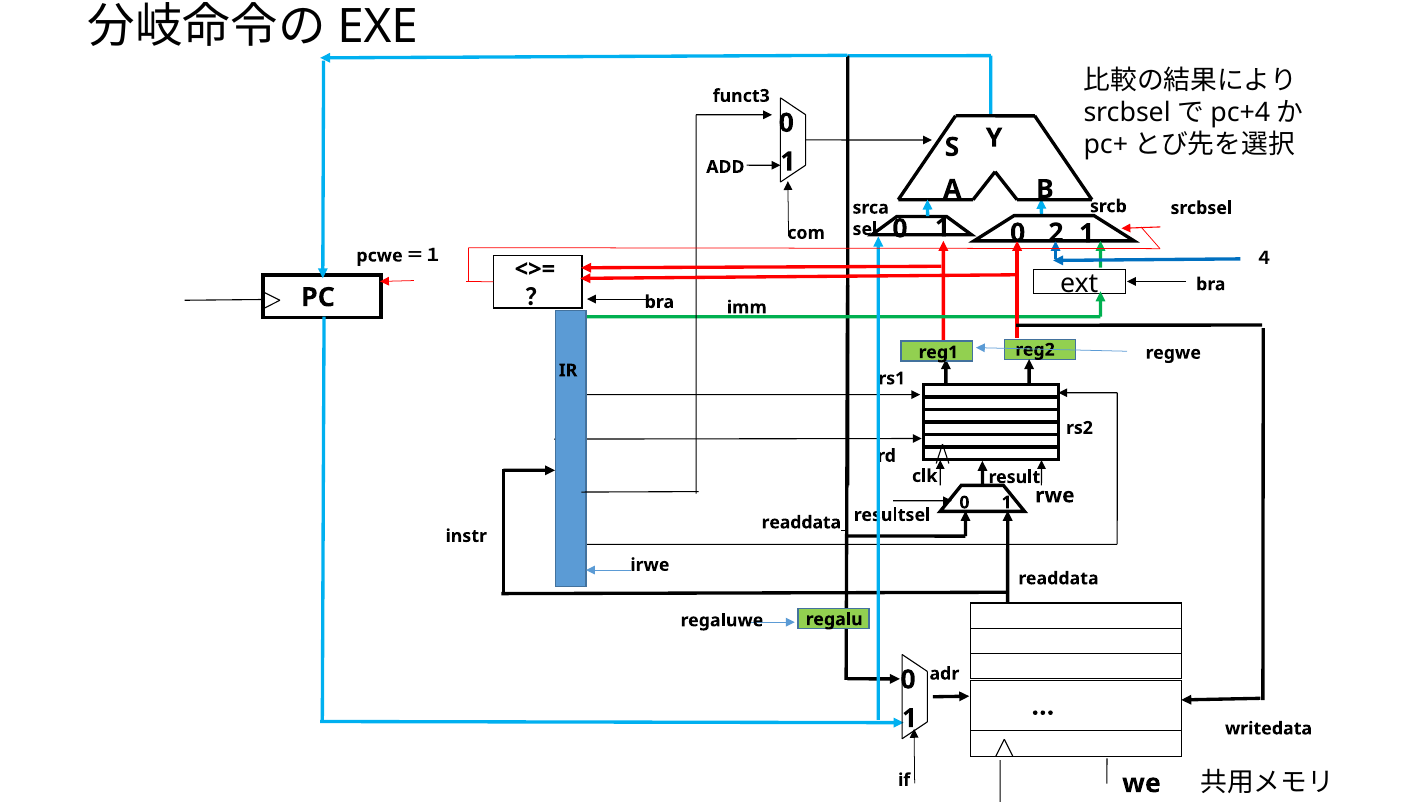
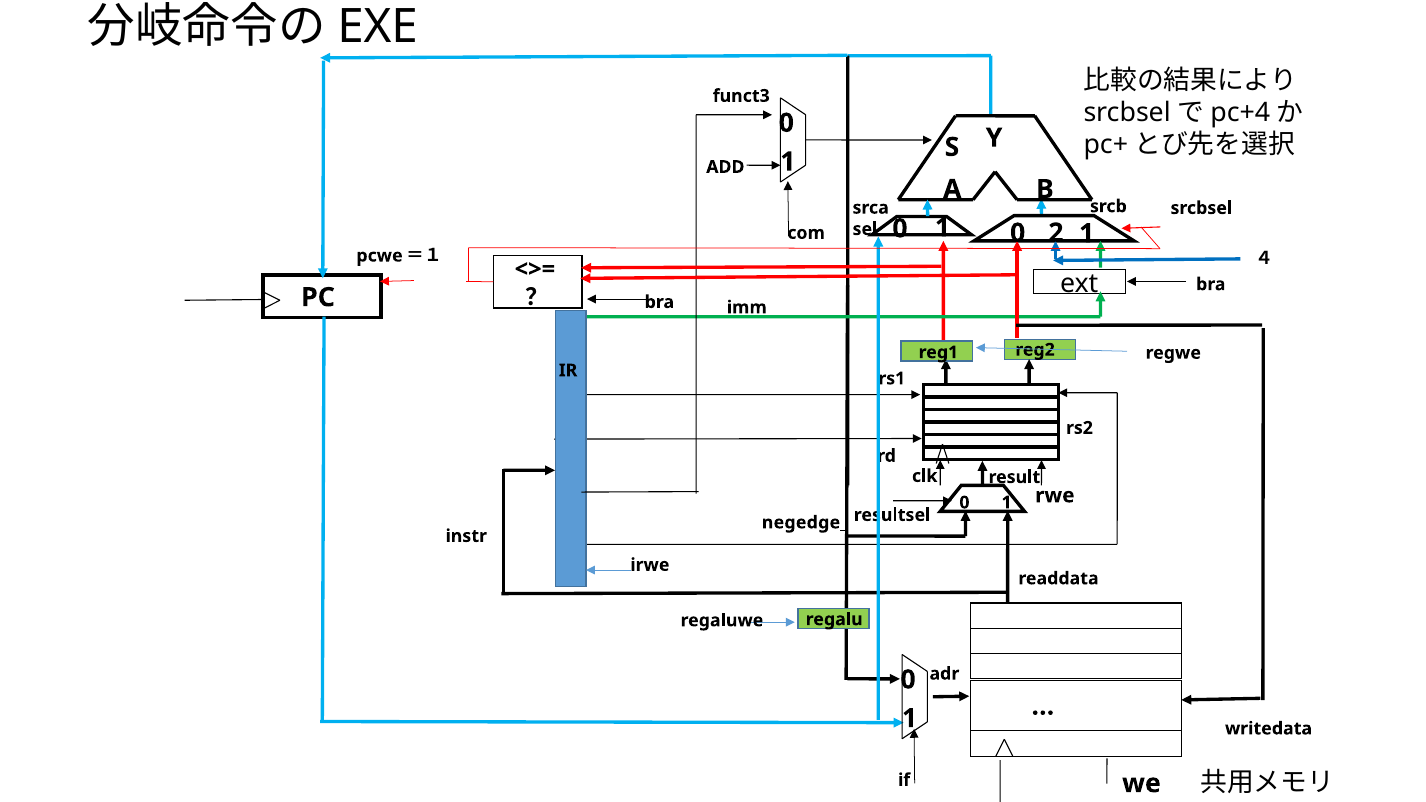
readdata_: readdata_ -> negedge_
